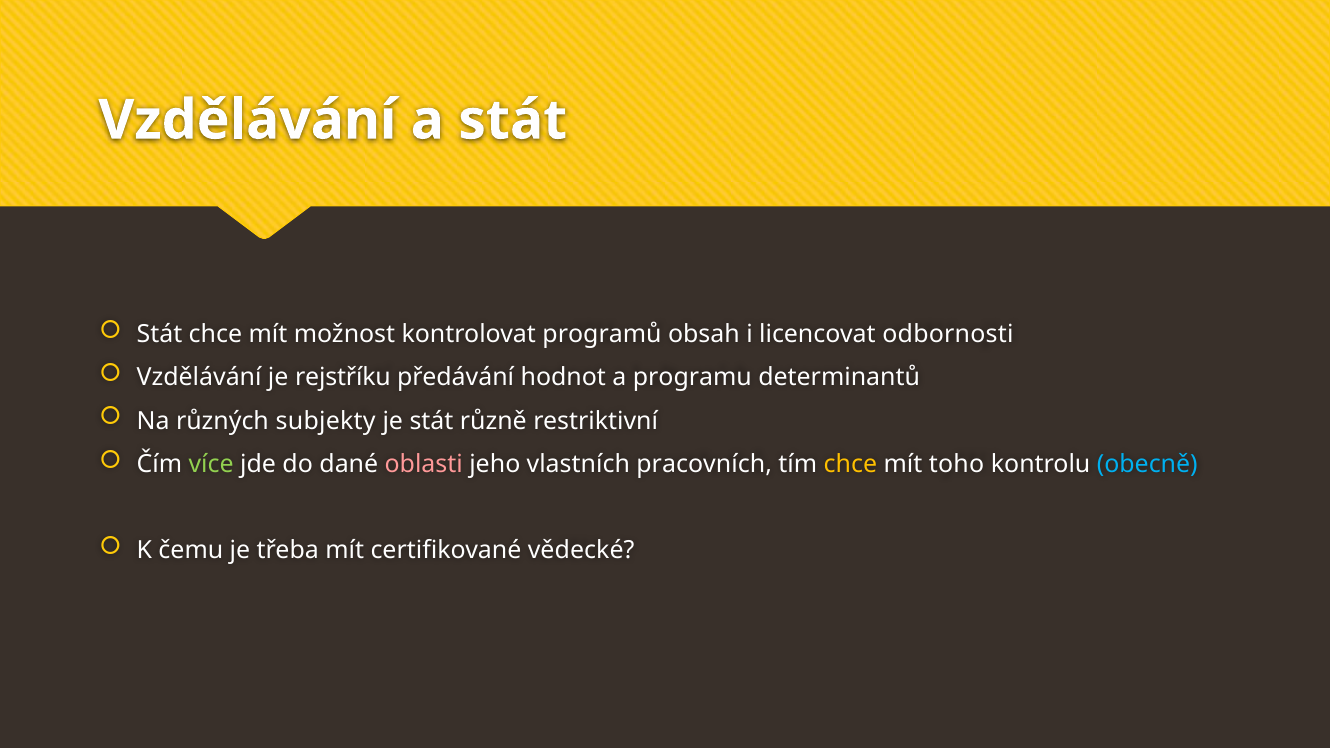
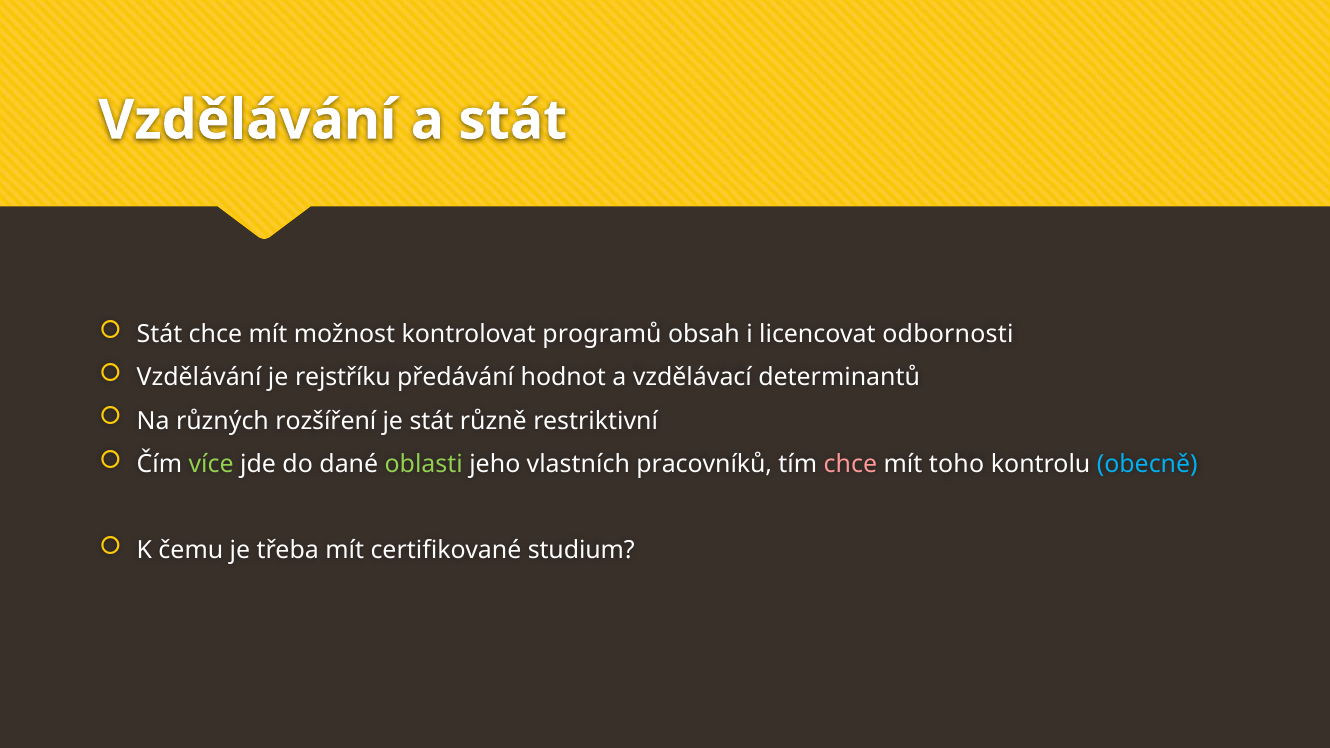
programu: programu -> vzdělávací
subjekty: subjekty -> rozšíření
oblasti colour: pink -> light green
pracovních: pracovních -> pracovníků
chce at (850, 464) colour: yellow -> pink
vědecké: vědecké -> studium
